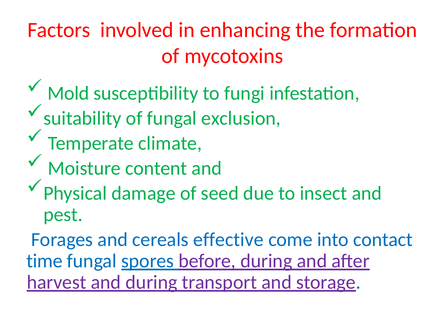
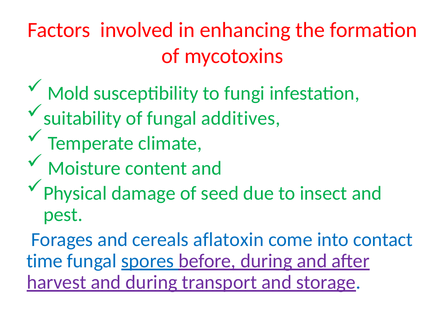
exclusion: exclusion -> additives
effective: effective -> aflatoxin
